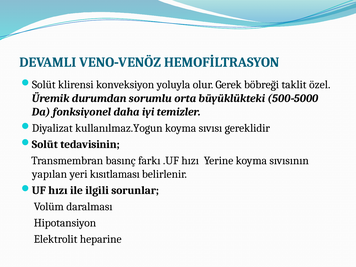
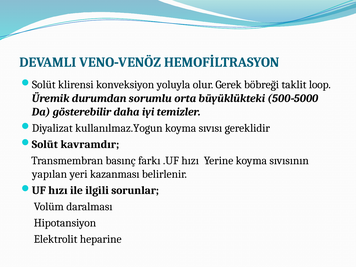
özel: özel -> loop
fonksiyonel: fonksiyonel -> gösterebilir
tedavisinin: tedavisinin -> kavramdır
kısıtlaması: kısıtlaması -> kazanması
